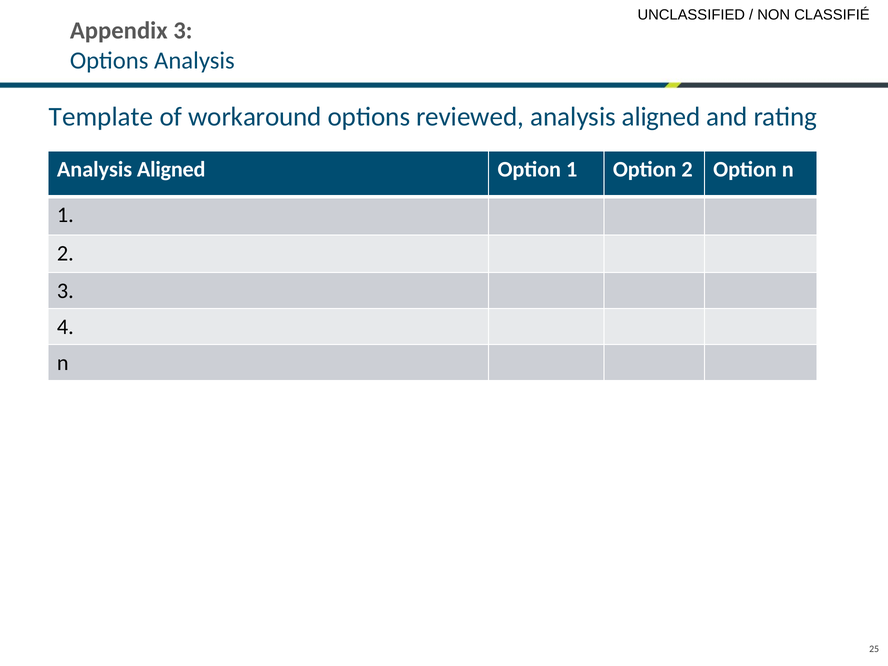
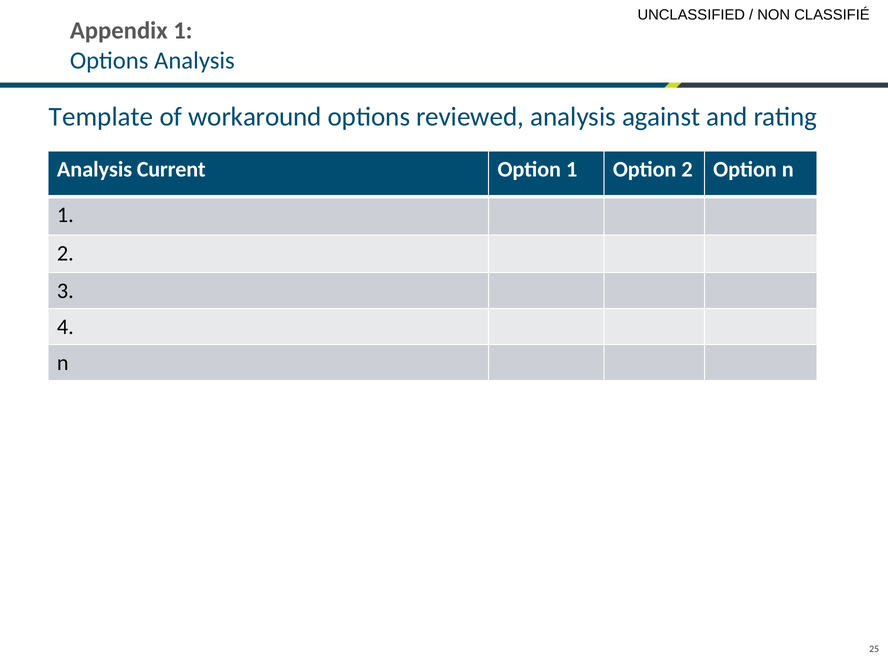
Appendix 3: 3 -> 1
reviewed analysis aligned: aligned -> against
Aligned at (171, 169): Aligned -> Current
